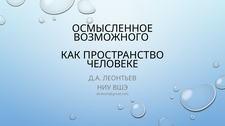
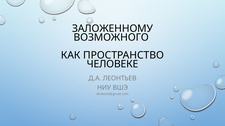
ОСМЫСЛЕННОЕ: ОСМЫСЛЕННОЕ -> ЗАЛОЖЕННОМУ
